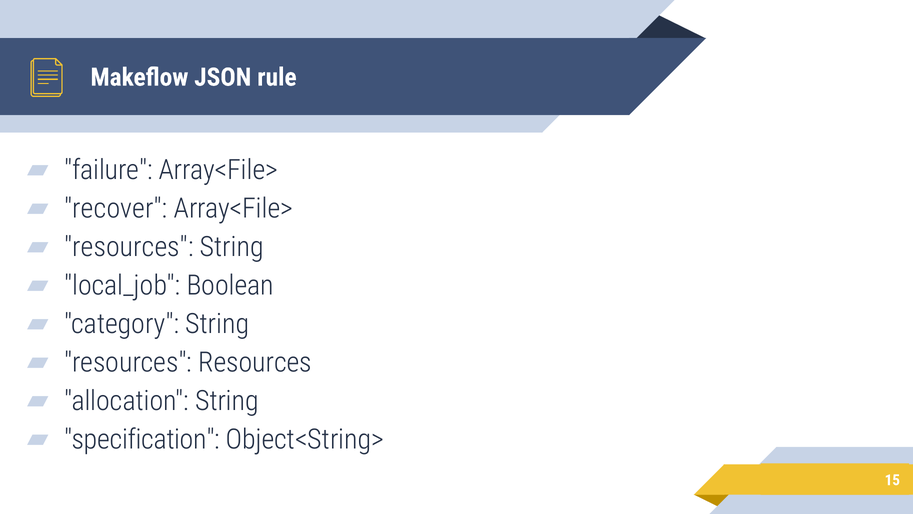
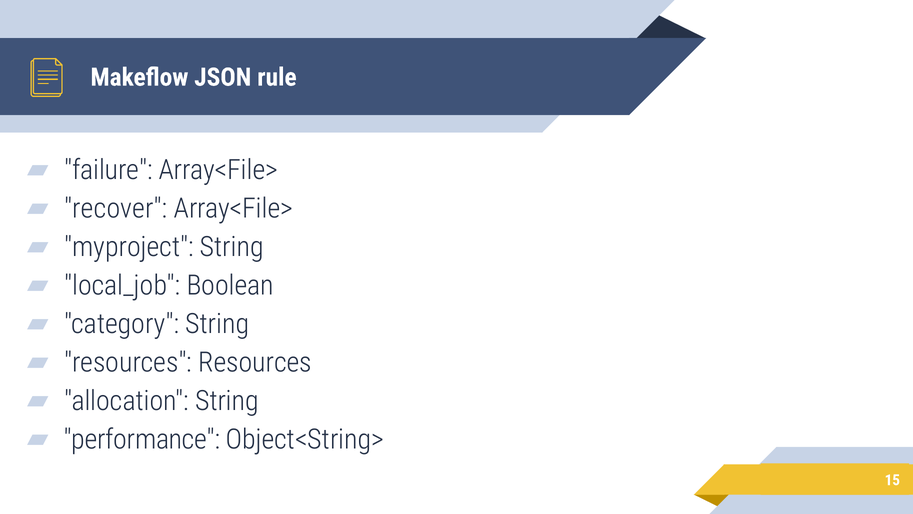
resources at (129, 247): resources -> myproject
specification: specification -> performance
